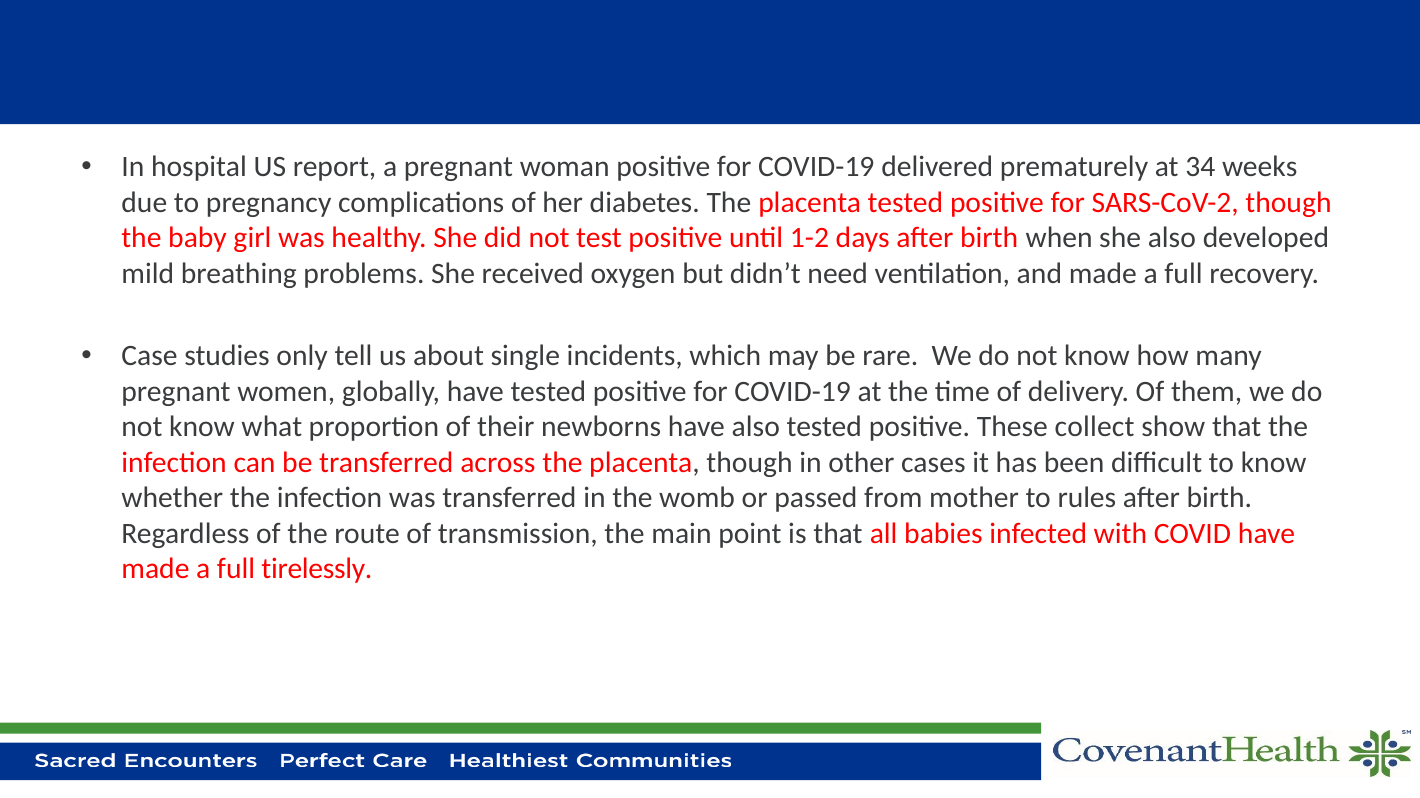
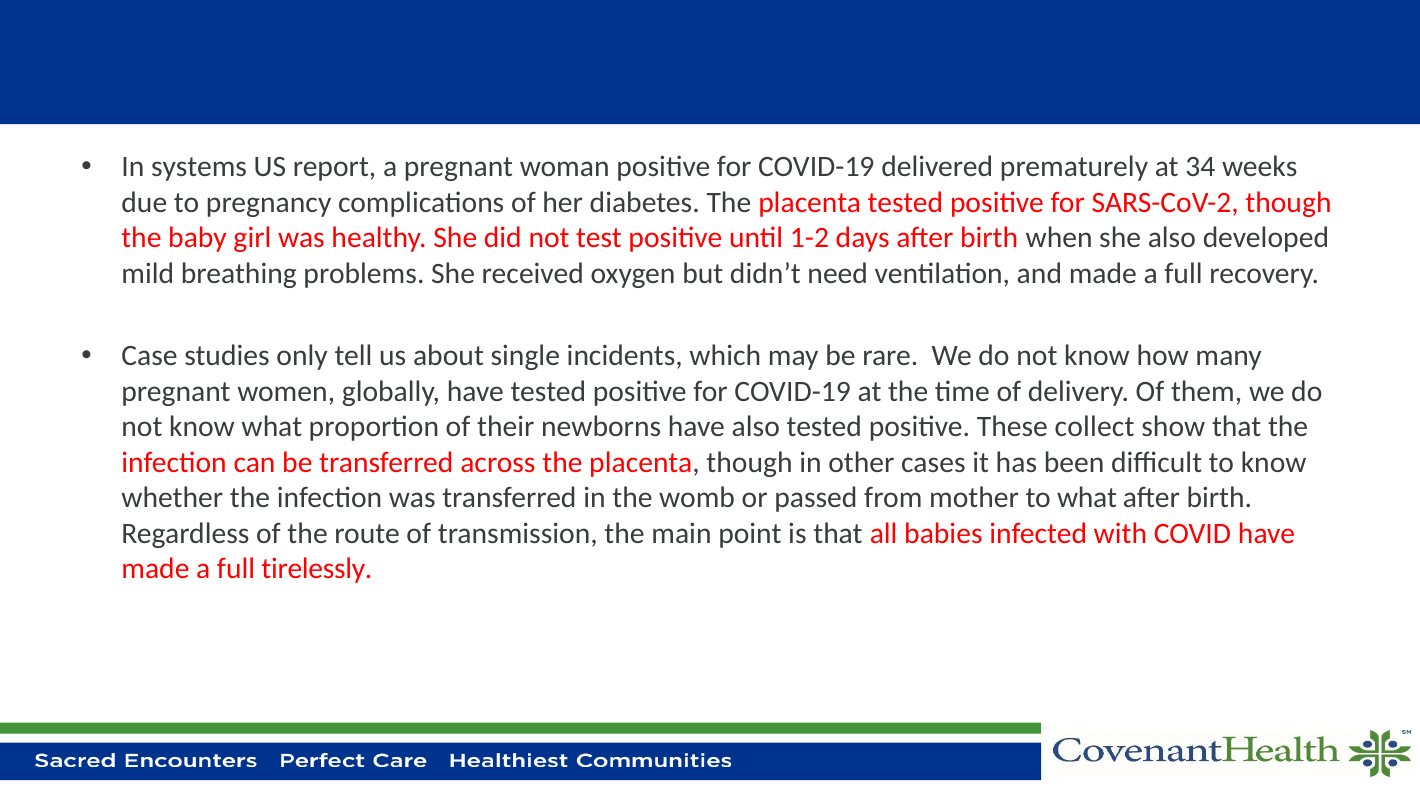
hospital: hospital -> systems
to rules: rules -> what
